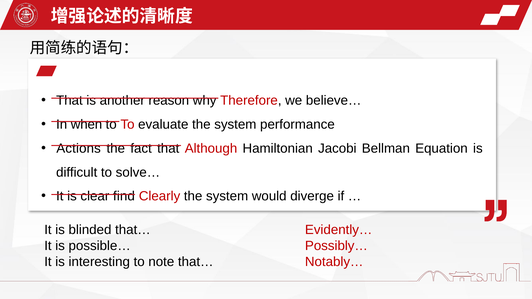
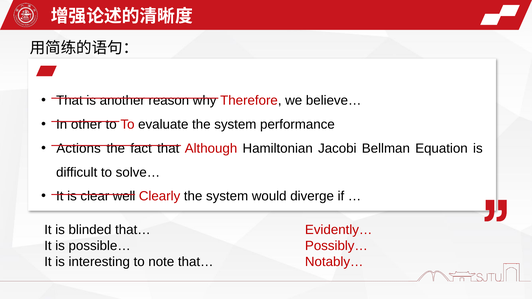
when: when -> other
find: find -> well
